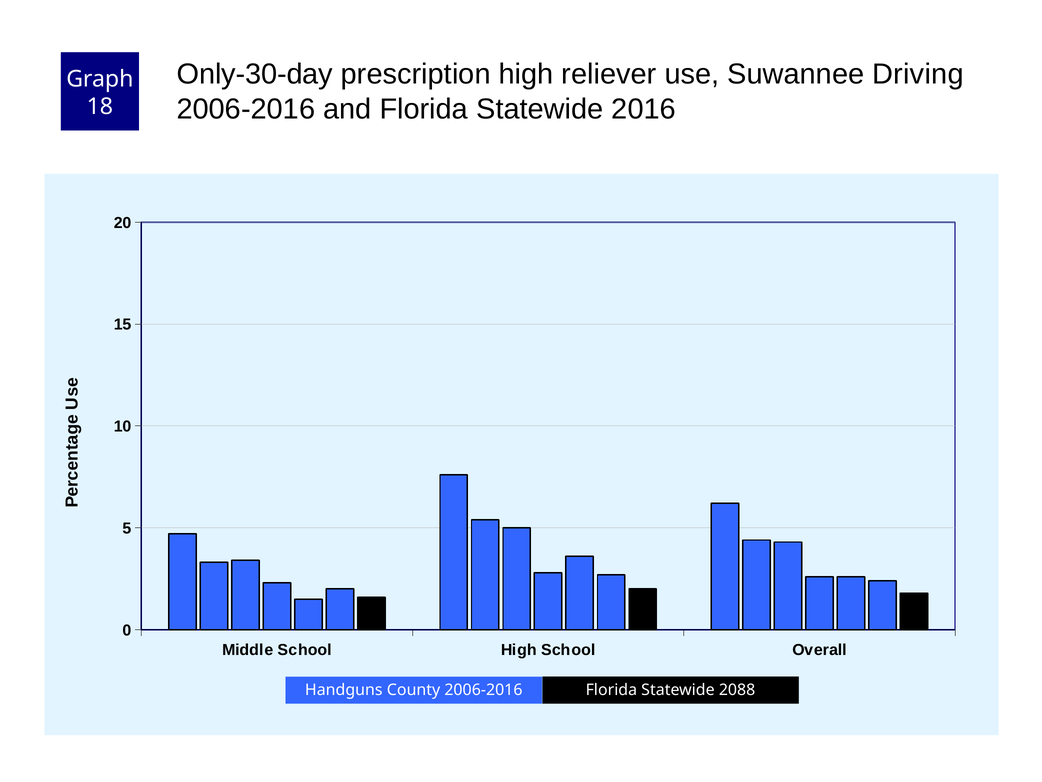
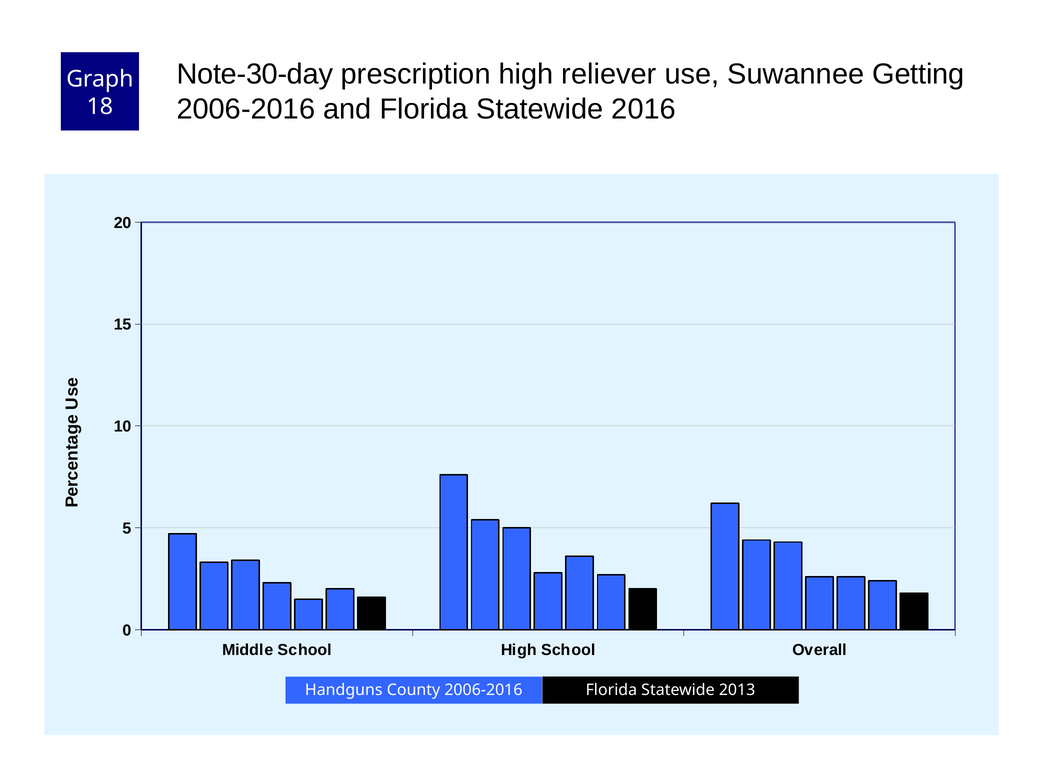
Only-30-day: Only-30-day -> Note-30-day
Driving: Driving -> Getting
2088: 2088 -> 2013
